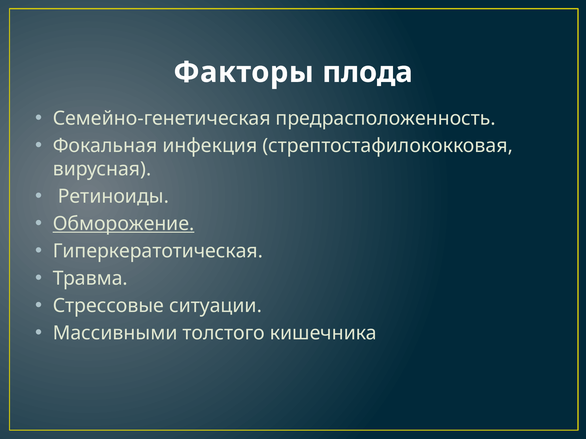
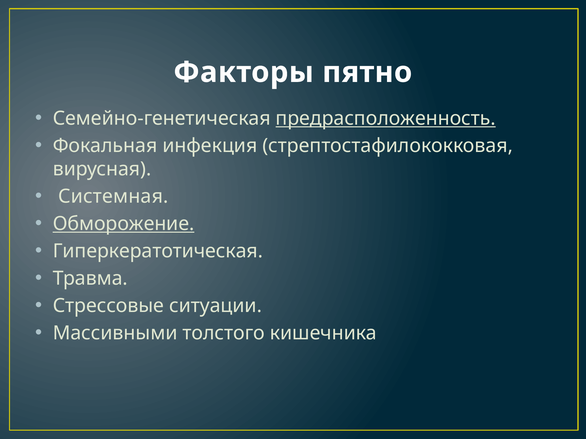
плода: плода -> пятно
предрасположенность underline: none -> present
Ретиноиды: Ретиноиды -> Системная
